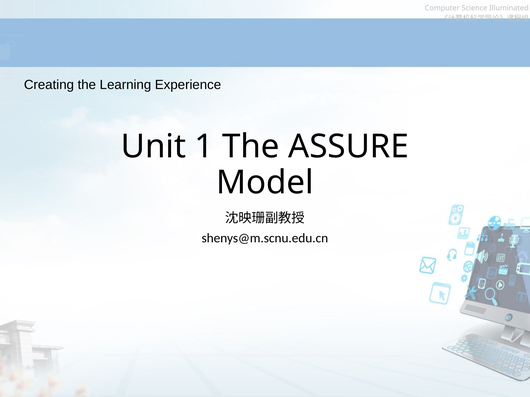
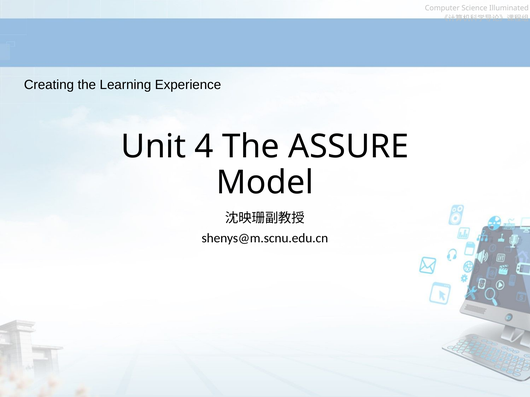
1: 1 -> 4
